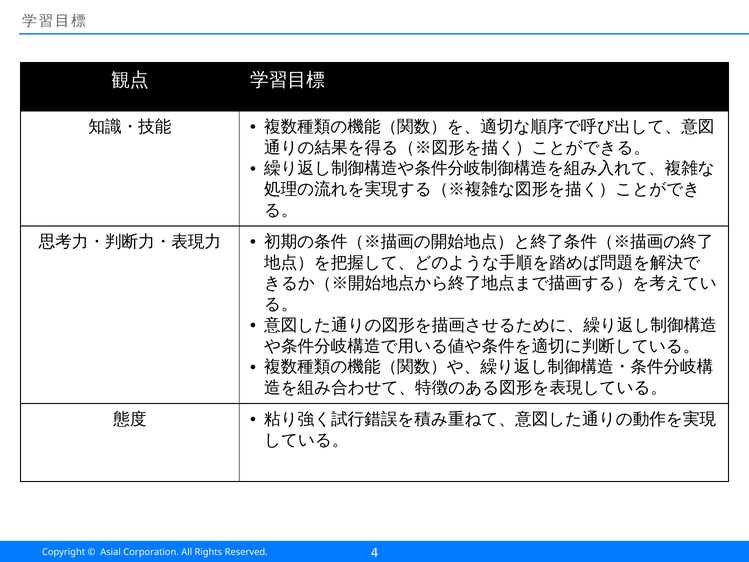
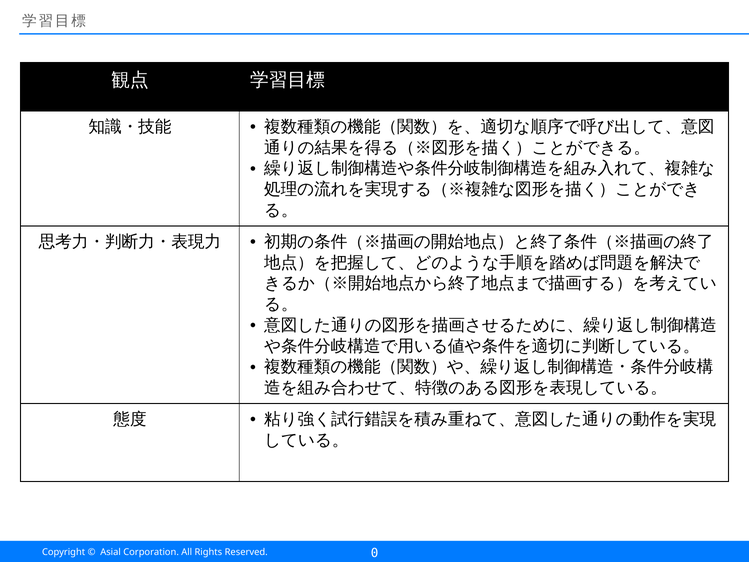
4: 4 -> 0
